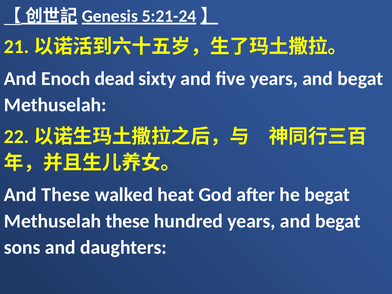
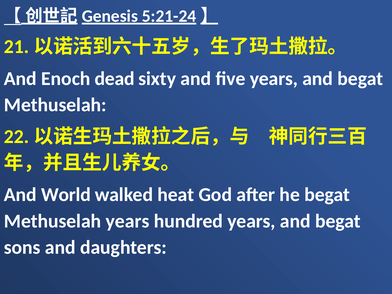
And These: These -> World
Methuselah these: these -> years
